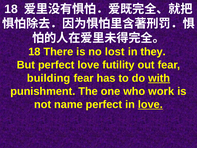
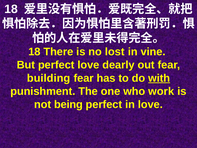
they: they -> vine
futility: futility -> dearly
name: name -> being
love at (150, 104) underline: present -> none
